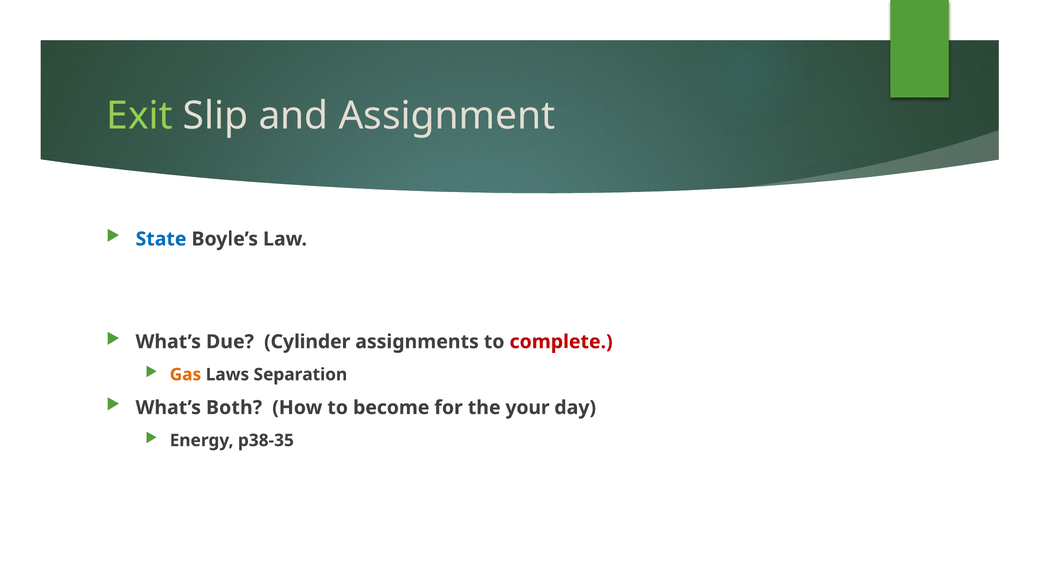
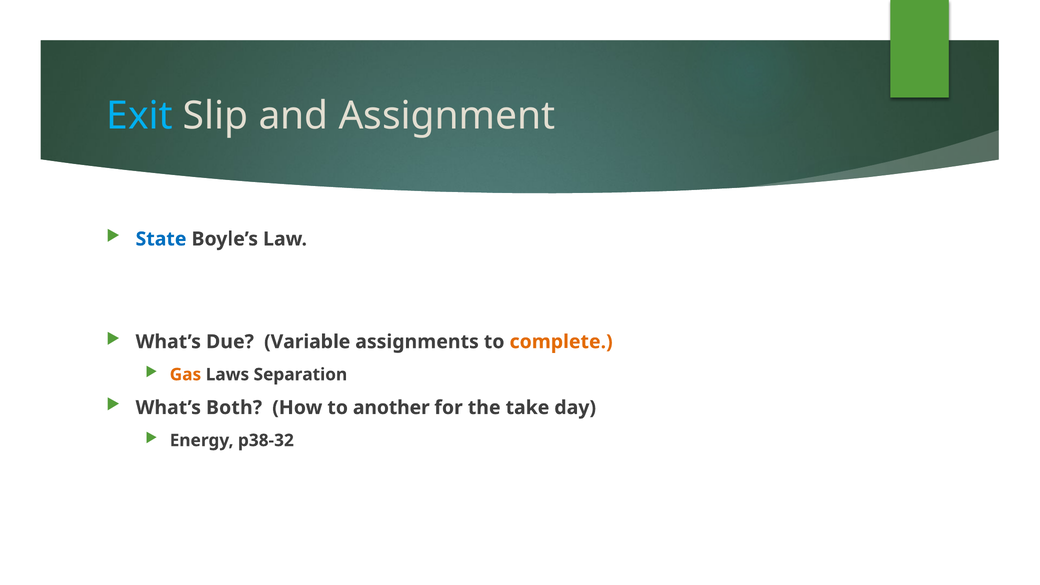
Exit colour: light green -> light blue
Cylinder: Cylinder -> Variable
complete colour: red -> orange
become: become -> another
your: your -> take
p38-35: p38-35 -> p38-32
